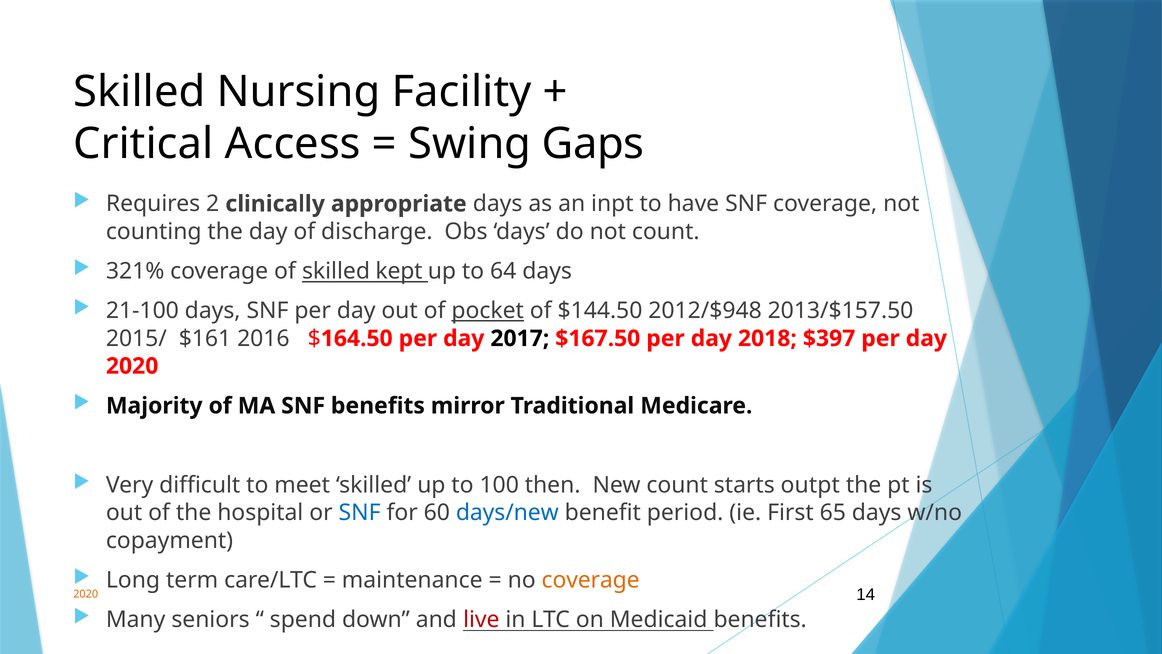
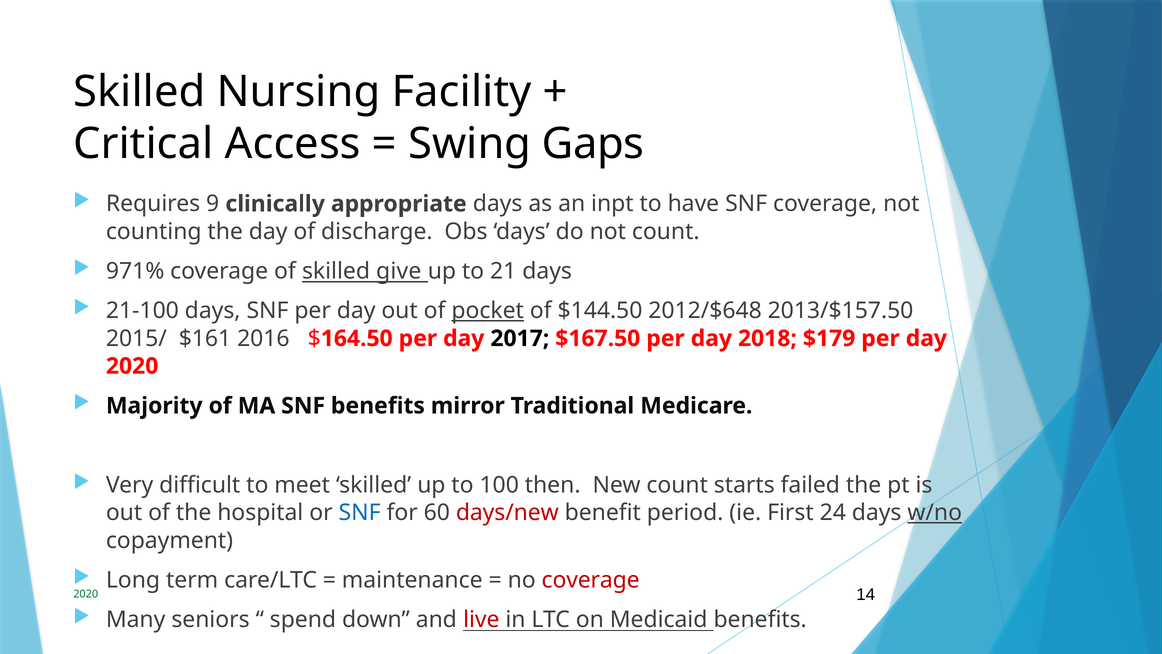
2: 2 -> 9
321%: 321% -> 971%
kept: kept -> give
64: 64 -> 21
2012/$948: 2012/$948 -> 2012/$648
$397: $397 -> $179
outpt: outpt -> failed
days/new colour: blue -> red
65: 65 -> 24
w/no underline: none -> present
coverage at (591, 580) colour: orange -> red
2020 at (86, 594) colour: orange -> green
